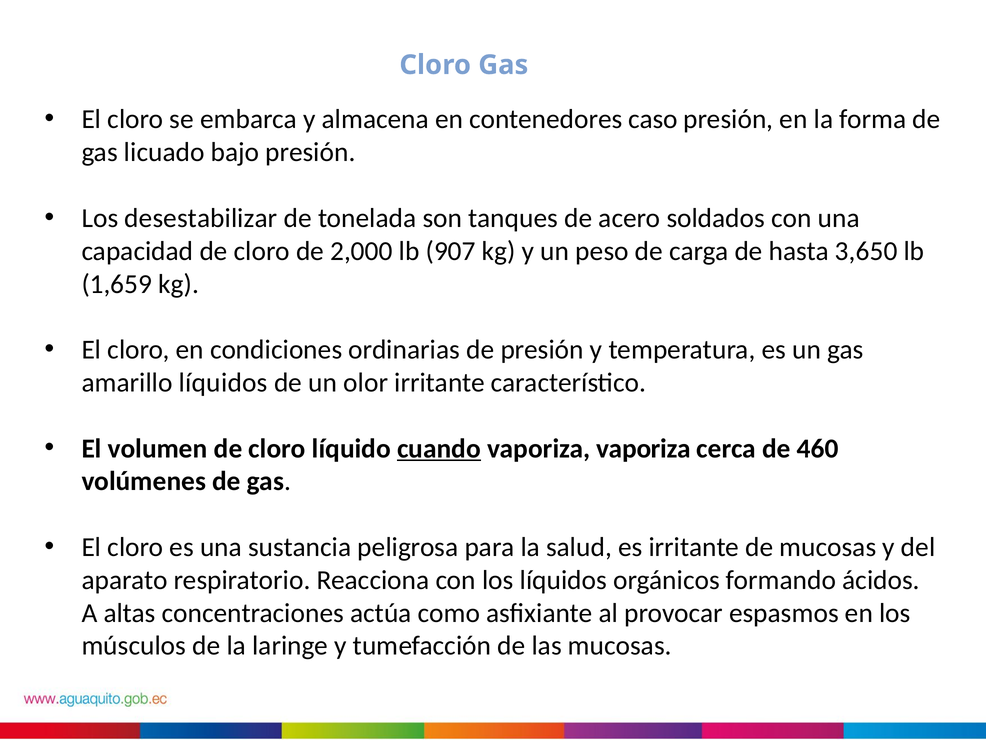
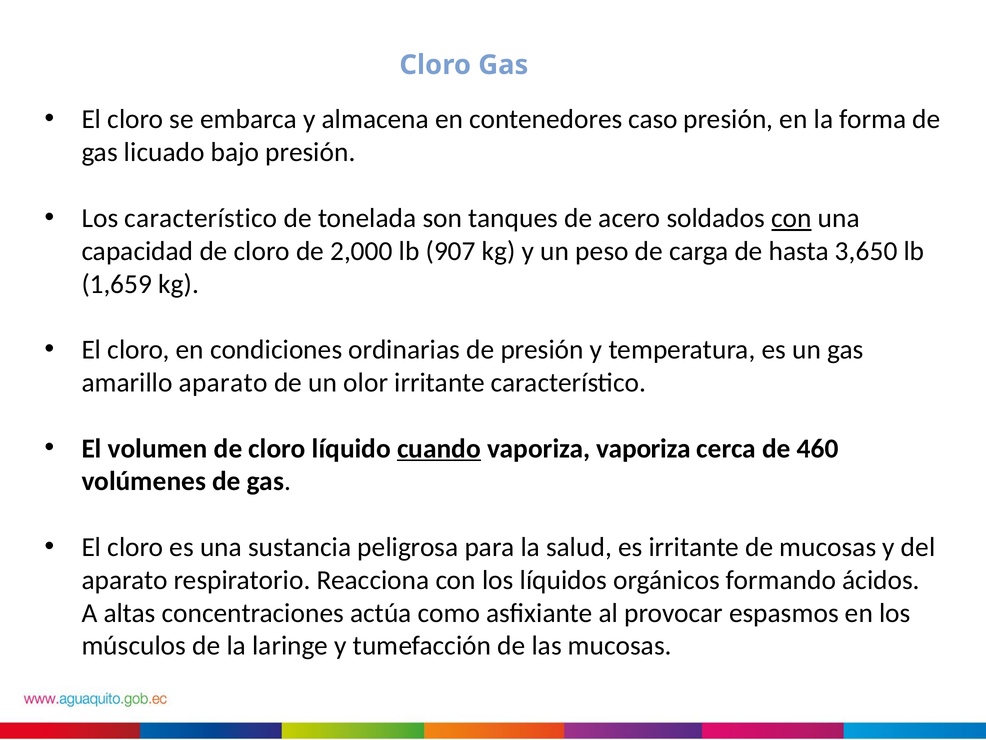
Los desestabilizar: desestabilizar -> característico
con at (791, 218) underline: none -> present
amarillo líquidos: líquidos -> aparato
